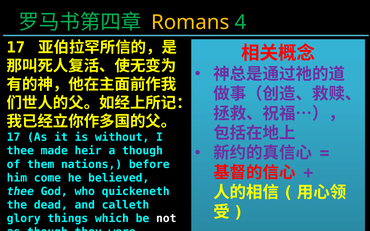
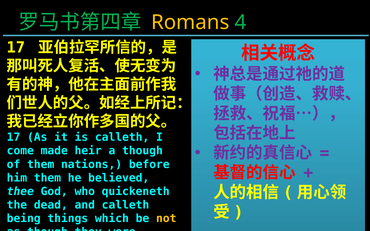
is without: without -> calleth
thee at (20, 151): thee -> come
him come: come -> them
glory: glory -> being
not colour: white -> yellow
